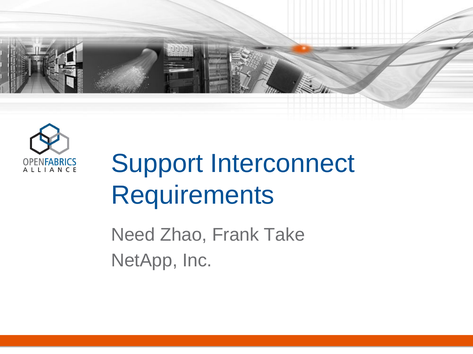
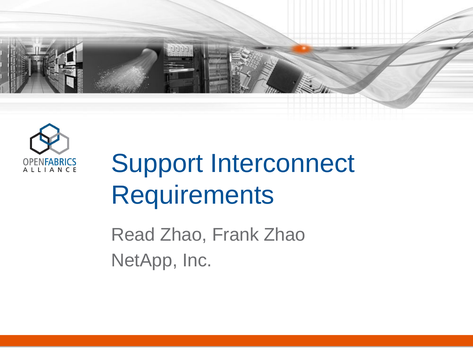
Need: Need -> Read
Frank Take: Take -> Zhao
